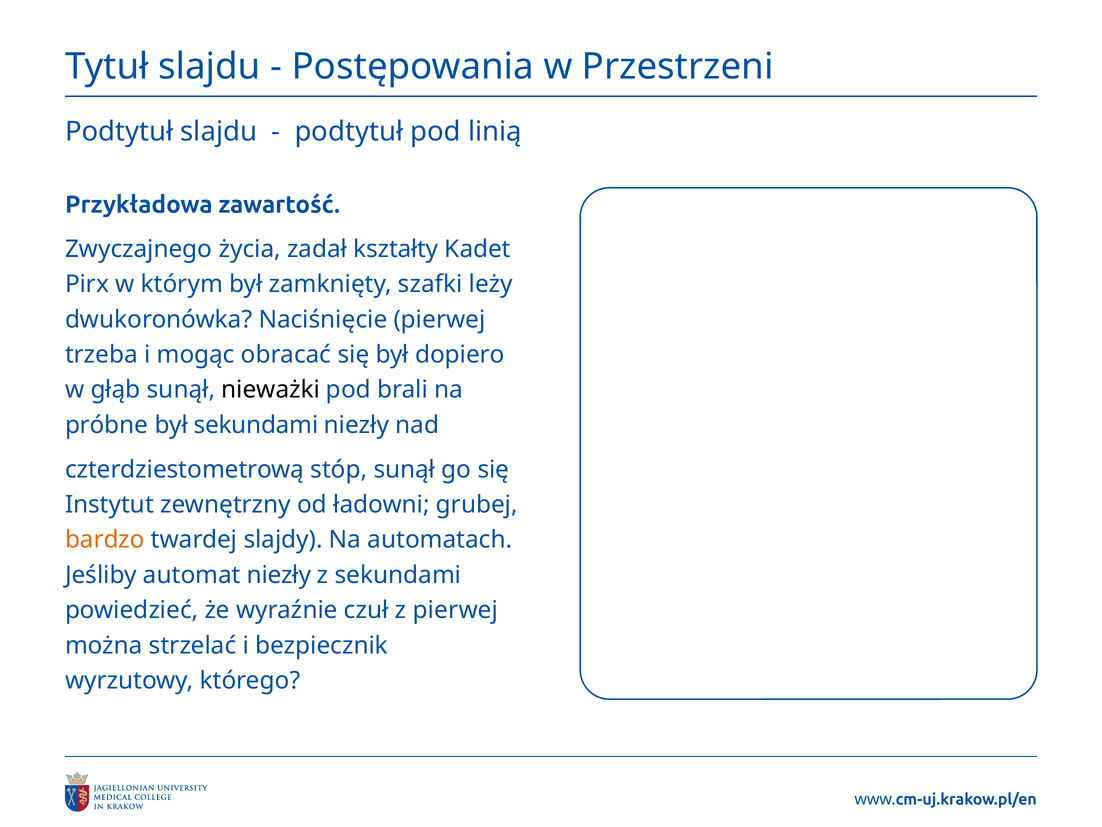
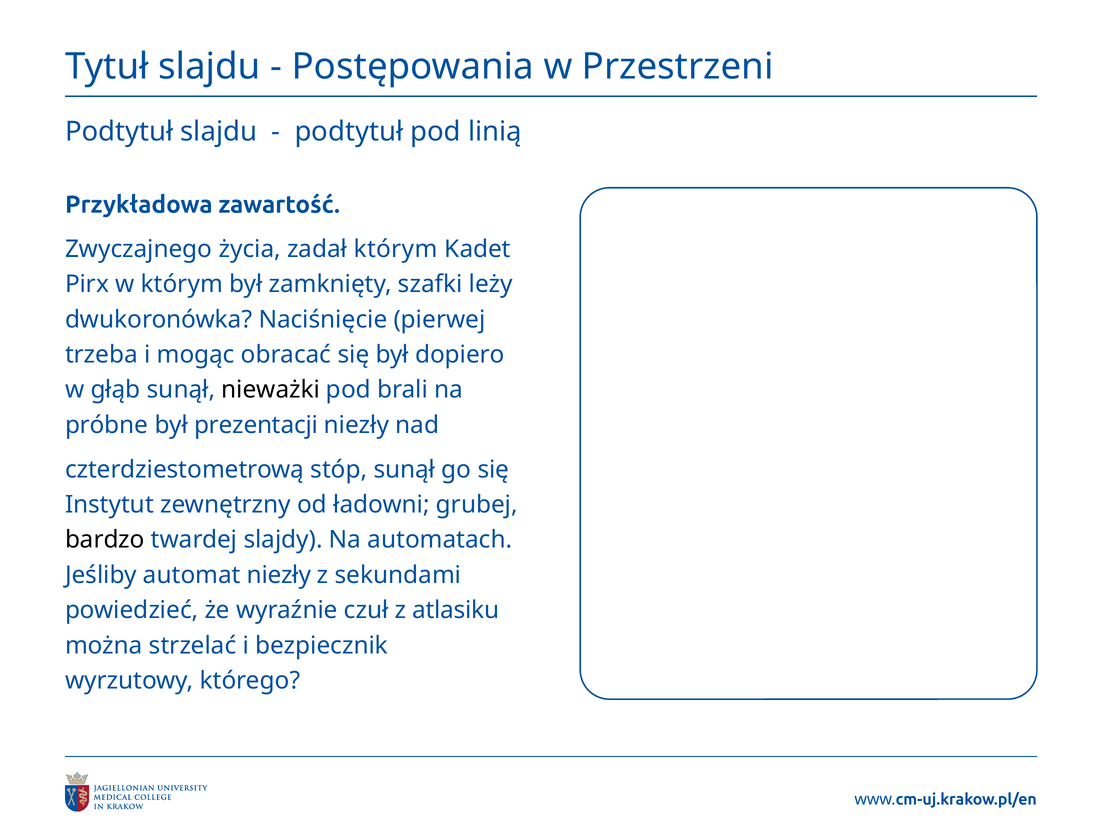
zadał kształty: kształty -> którym
był sekundami: sekundami -> prezentacji
bardzo colour: orange -> black
z pierwej: pierwej -> atlasiku
